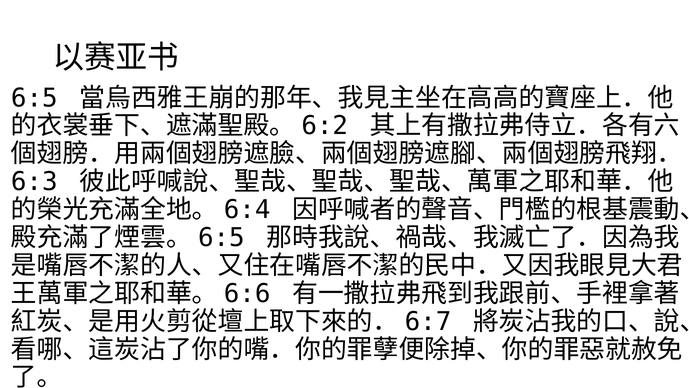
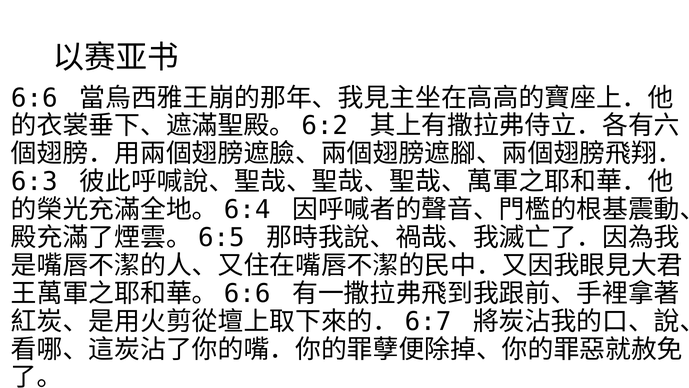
6:5: 6:5 -> 6:6
